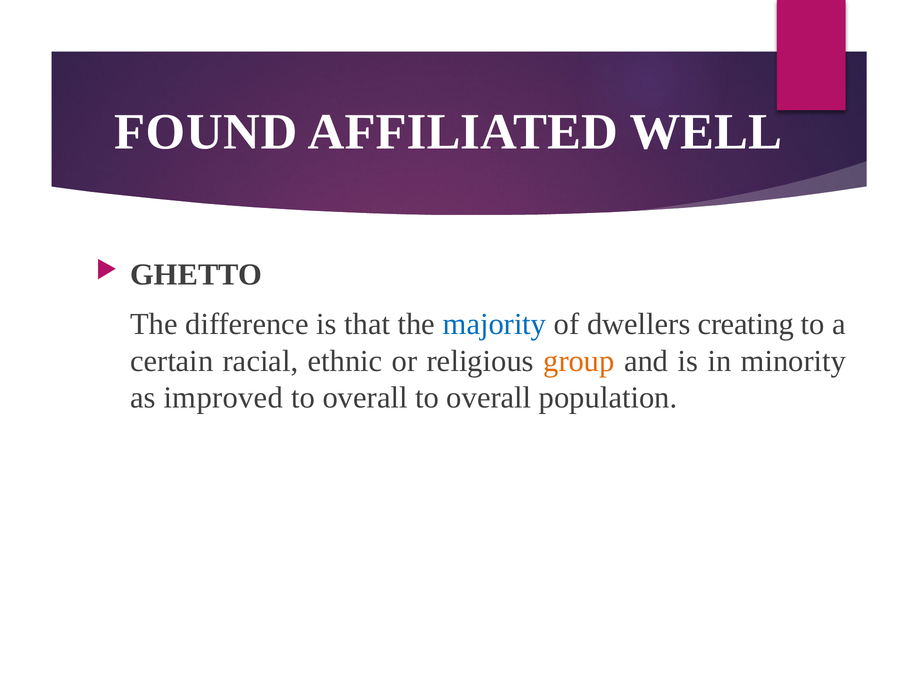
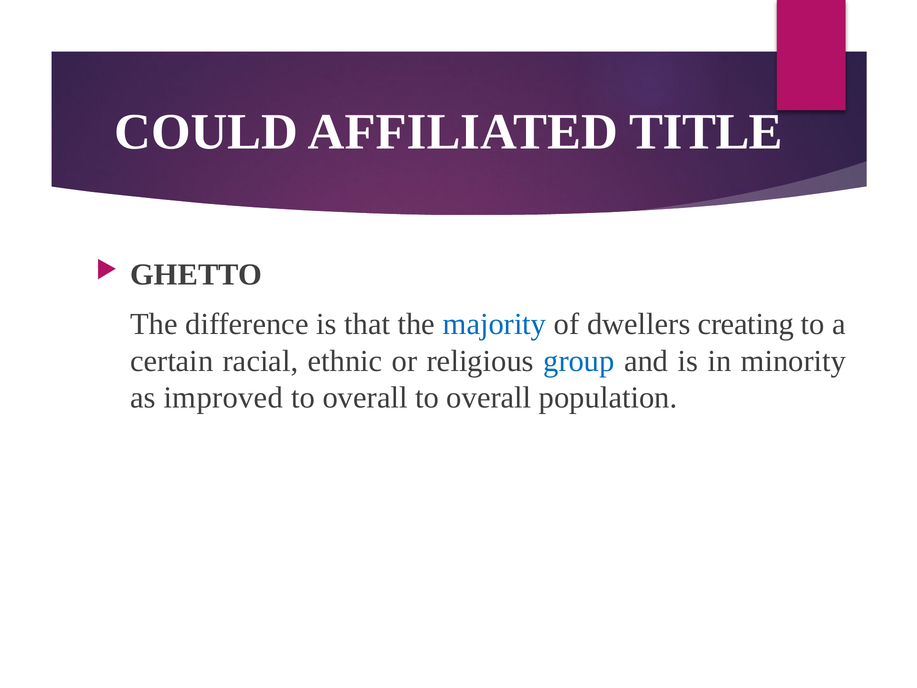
FOUND: FOUND -> COULD
WELL: WELL -> TITLE
group colour: orange -> blue
